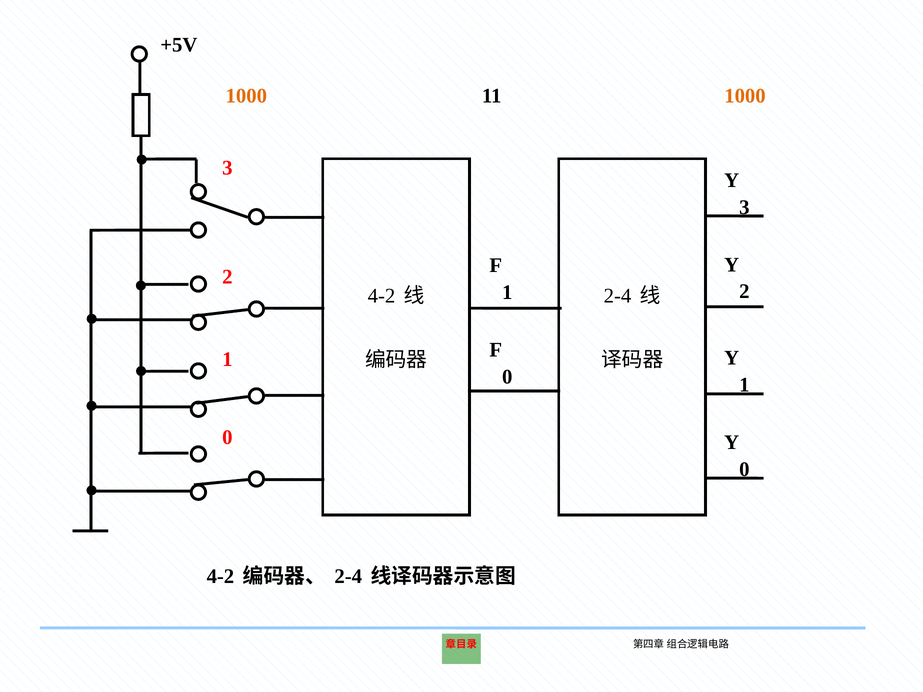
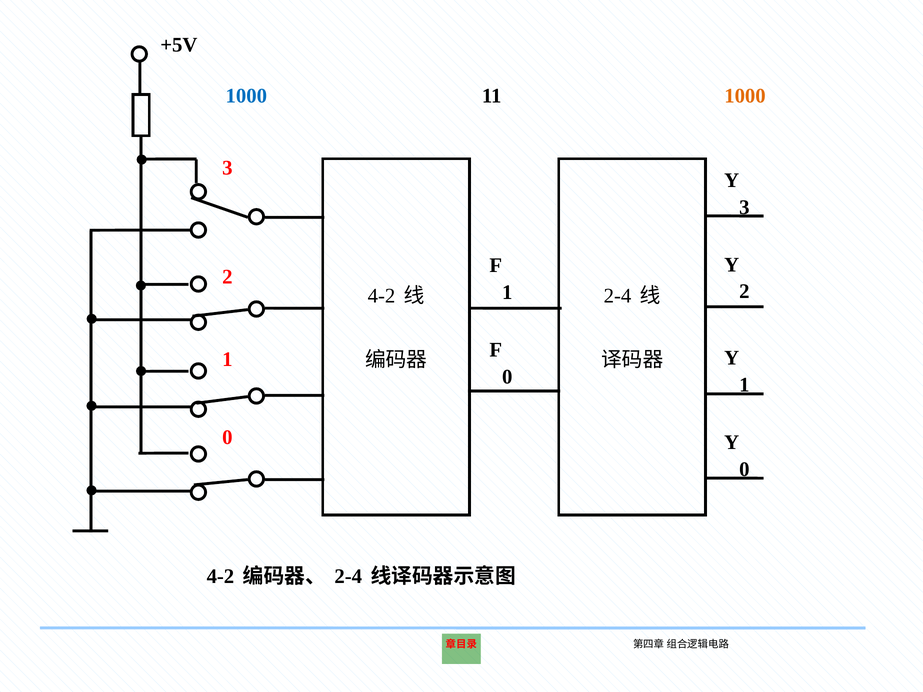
1000 at (246, 96) colour: orange -> blue
